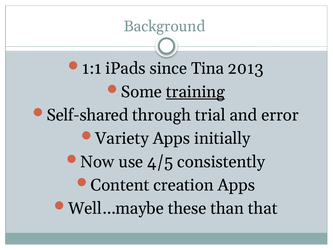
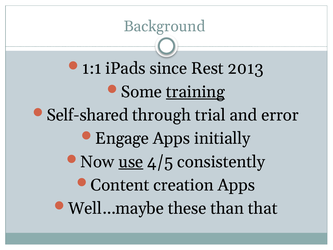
Tina: Tina -> Rest
Variety: Variety -> Engage
use underline: none -> present
